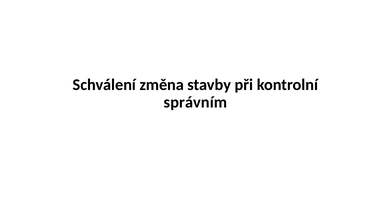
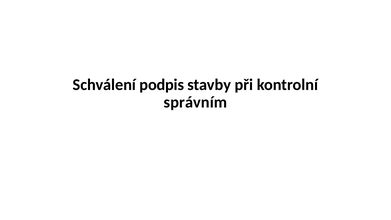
změna: změna -> podpis
